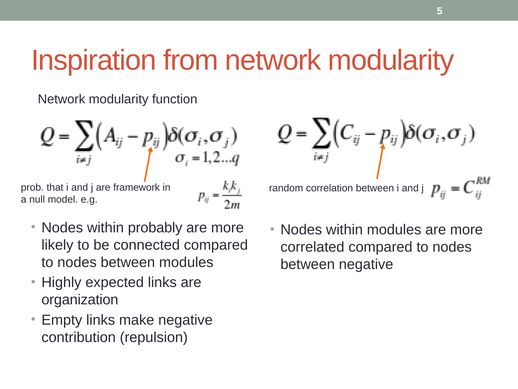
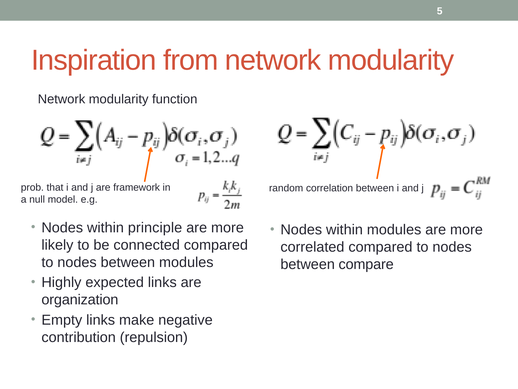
probably: probably -> principle
between negative: negative -> compare
